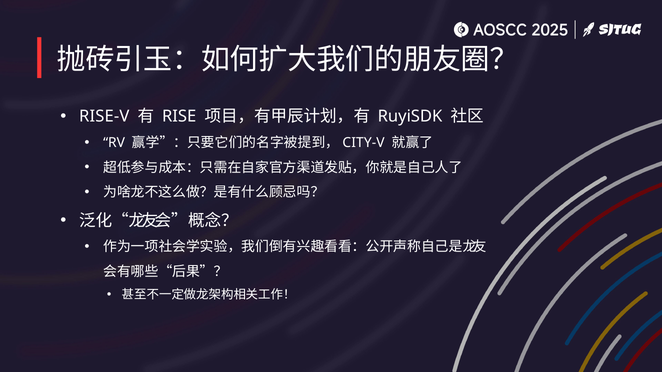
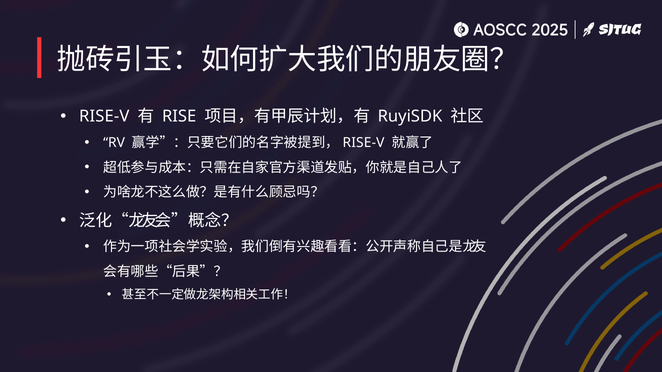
CITY-V at (364, 143): CITY-V -> RISE-V
